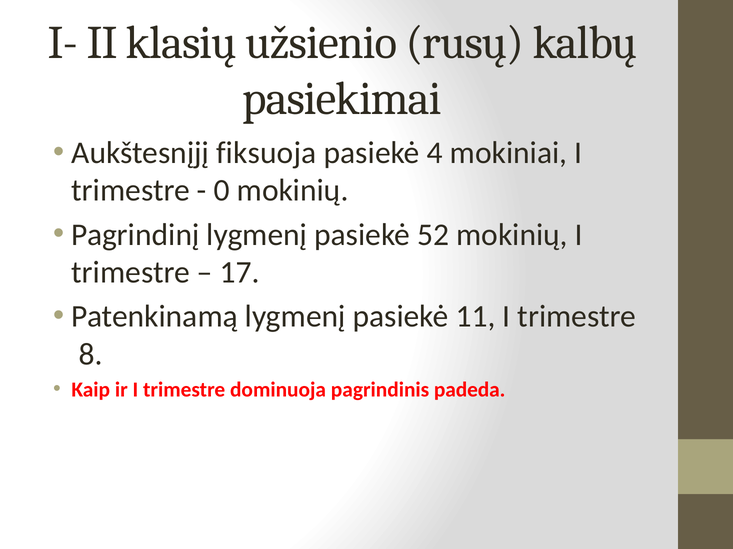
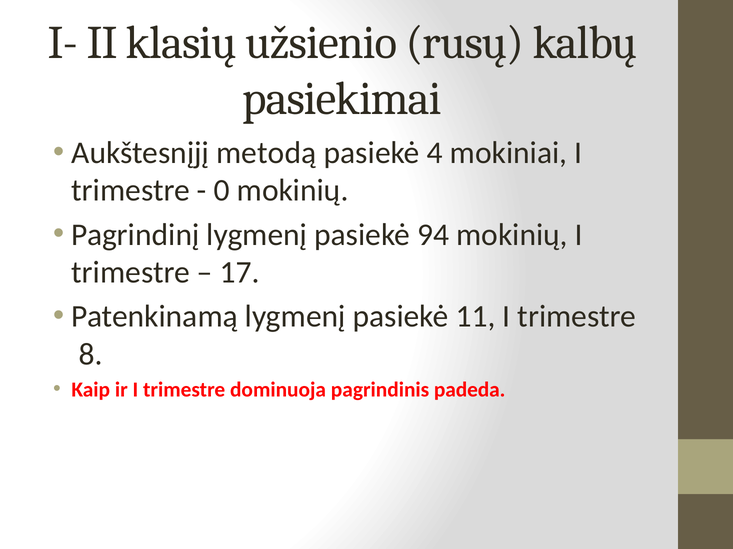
fiksuoja: fiksuoja -> metodą
52: 52 -> 94
